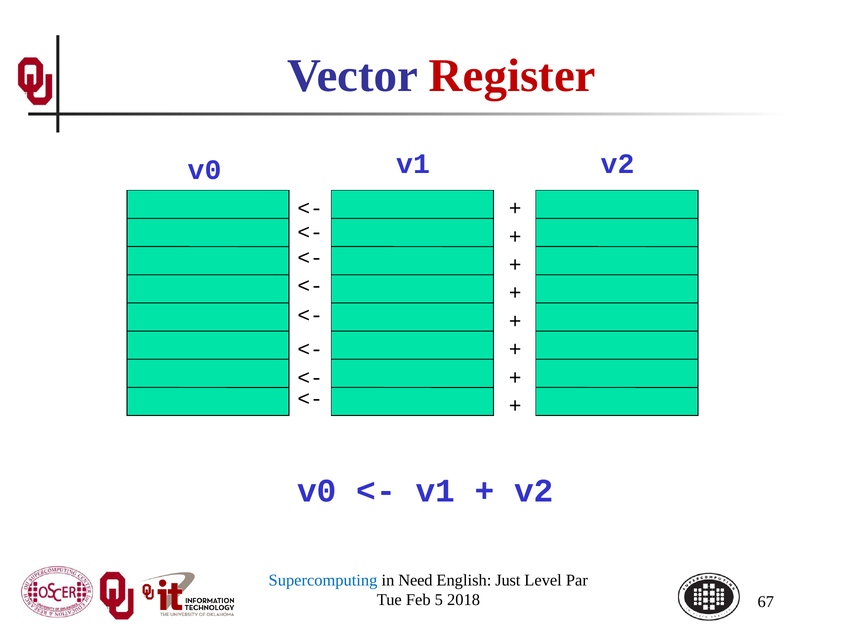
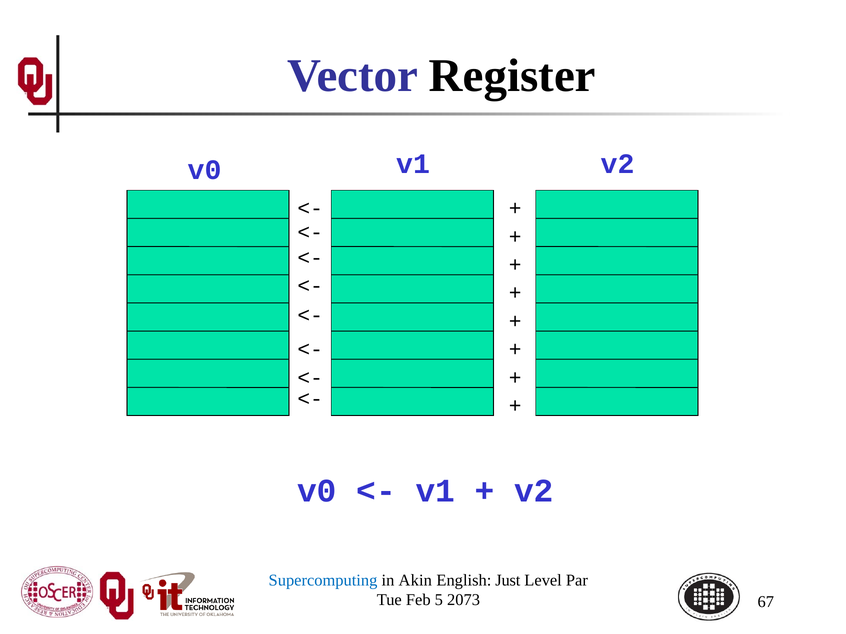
Register colour: red -> black
Need: Need -> Akin
2018: 2018 -> 2073
